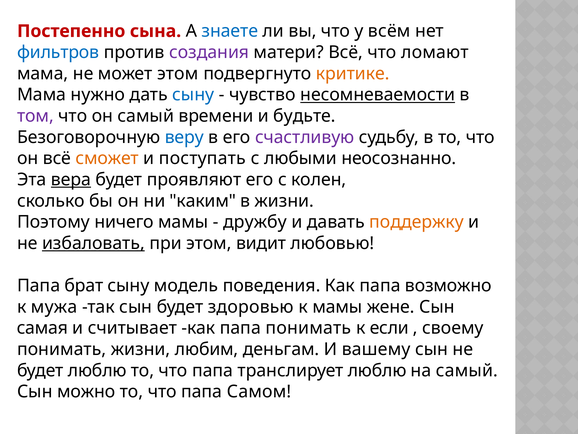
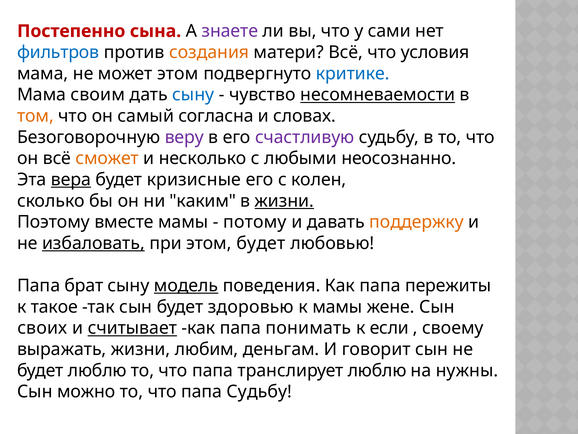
знаете colour: blue -> purple
всём: всём -> сами
создания colour: purple -> orange
ломают: ломают -> условия
критике colour: orange -> blue
нужно: нужно -> своим
том colour: purple -> orange
времени: времени -> согласна
будьте: будьте -> словах
веру colour: blue -> purple
поступать: поступать -> несколько
проявляют: проявляют -> кризисные
жизни at (284, 201) underline: none -> present
ничего: ничего -> вместе
дружбу: дружбу -> потому
этом видит: видит -> будет
модель underline: none -> present
возможно: возможно -> пережиты
мужа: мужа -> такое
самая: самая -> своих
считывает underline: none -> present
понимать at (62, 349): понимать -> выражать
вашему: вашему -> говорит
на самый: самый -> нужны
папа Самом: Самом -> Судьбу
